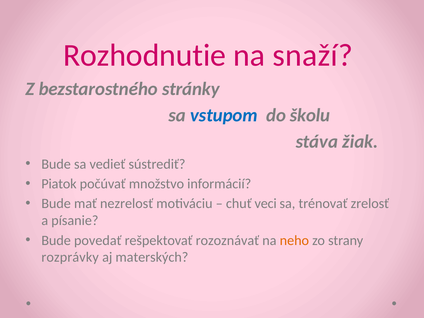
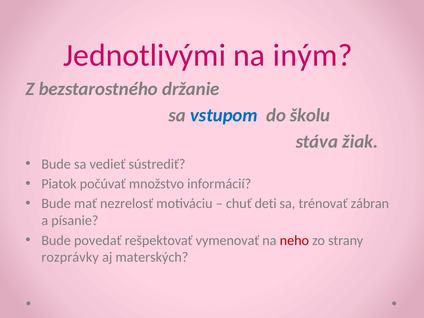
Rozhodnutie: Rozhodnutie -> Jednotlivými
snaží: snaží -> iným
stránky: stránky -> držanie
veci: veci -> deti
zrelosť: zrelosť -> zábran
rozoznávať: rozoznávať -> vymenovať
neho colour: orange -> red
